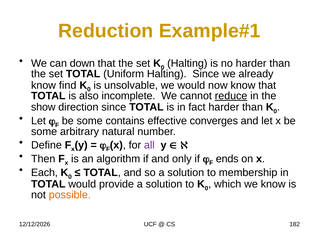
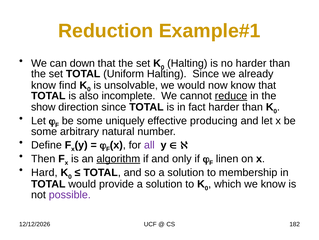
contains: contains -> uniquely
converges: converges -> producing
algorithm underline: none -> present
ends: ends -> linen
Each: Each -> Hard
possible colour: orange -> purple
